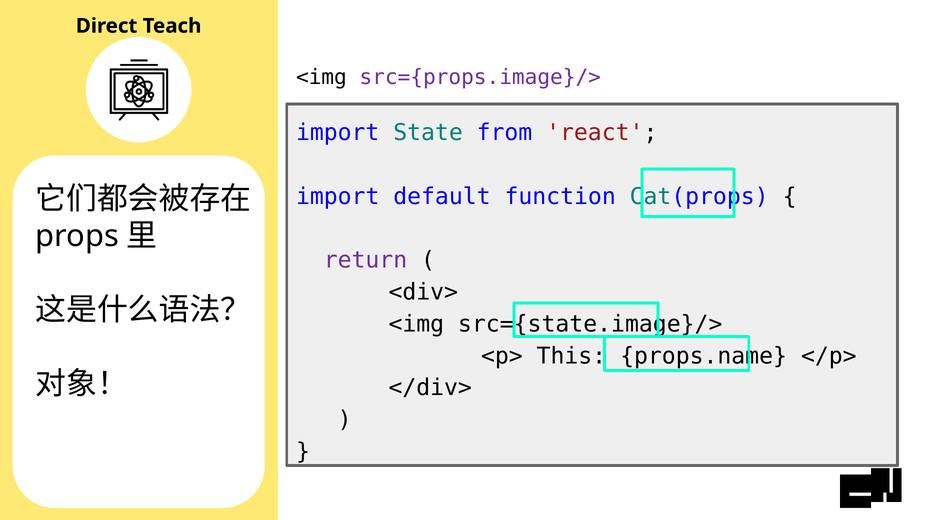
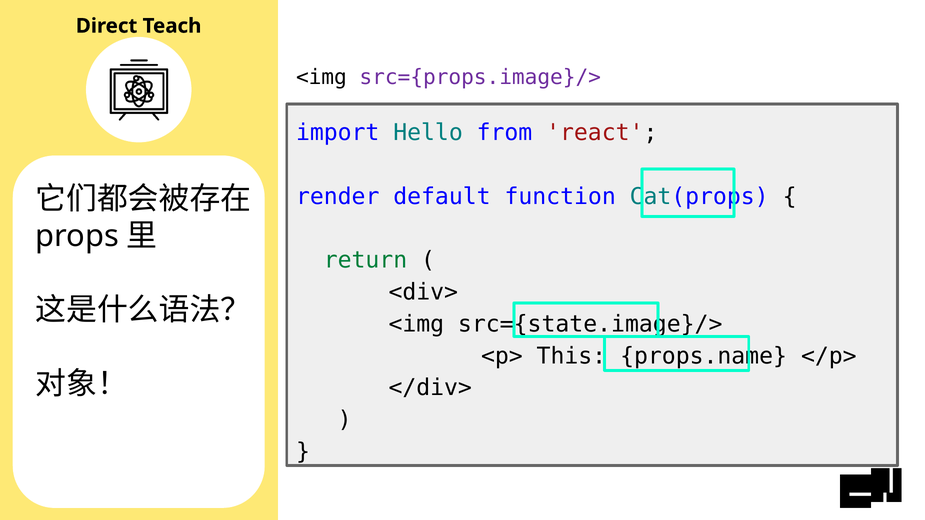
State: State -> Hello
import at (338, 197): import -> render
return colour: purple -> green
